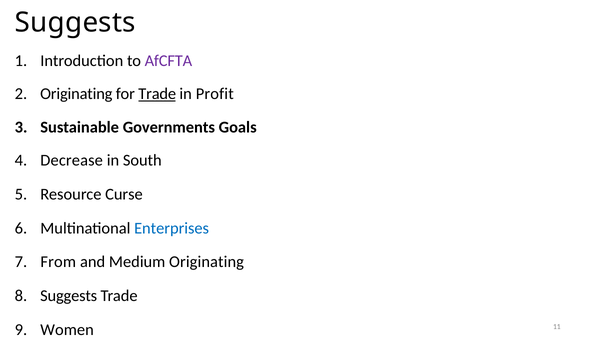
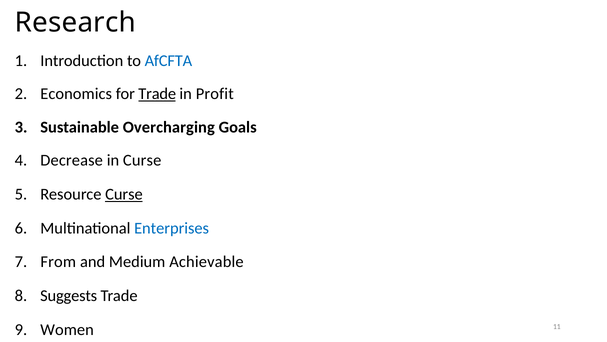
Suggests at (75, 22): Suggests -> Research
AfCFTA colour: purple -> blue
Originating at (76, 94): Originating -> Economics
Governments: Governments -> Overcharging
in South: South -> Curse
Curse at (124, 194) underline: none -> present
Medium Originating: Originating -> Achievable
